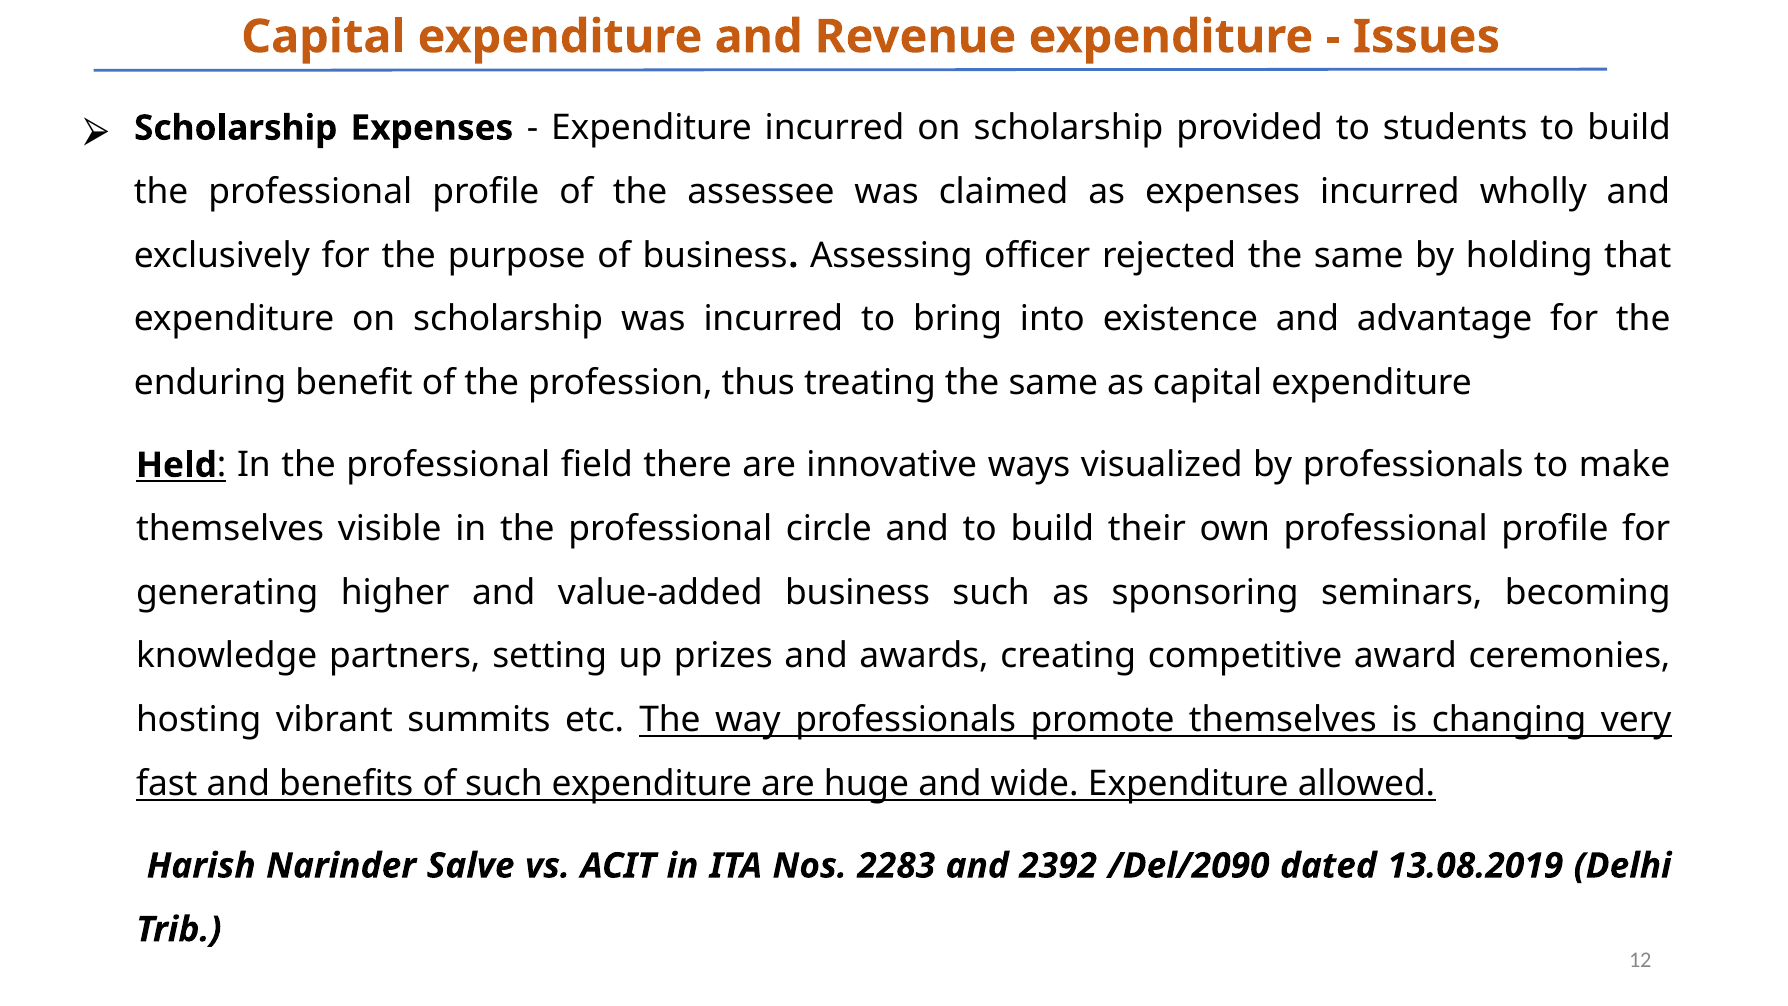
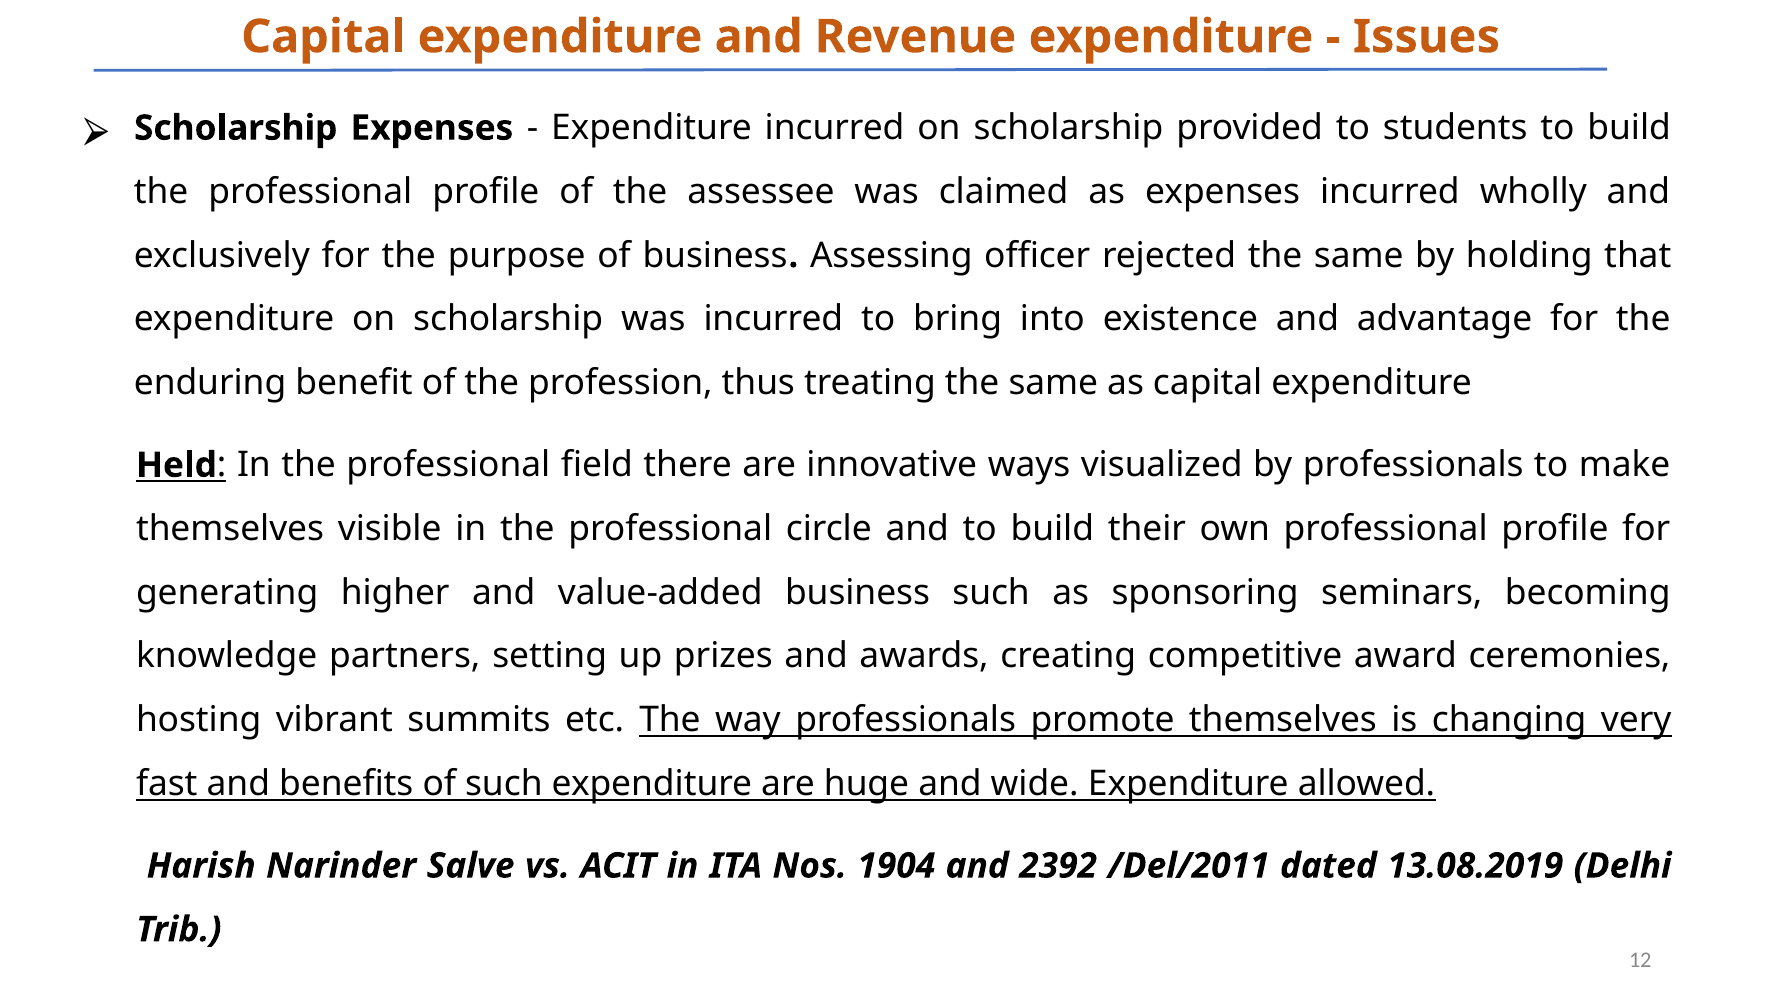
2283: 2283 -> 1904
/Del/2090: /Del/2090 -> /Del/2011
